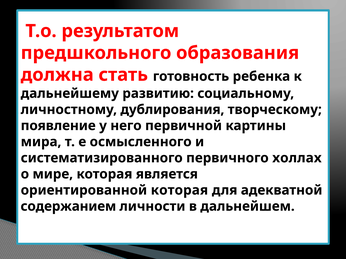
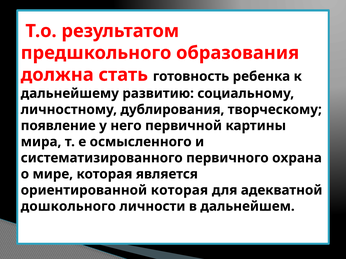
холлах: холлах -> охрана
содержанием: содержанием -> дошкольного
